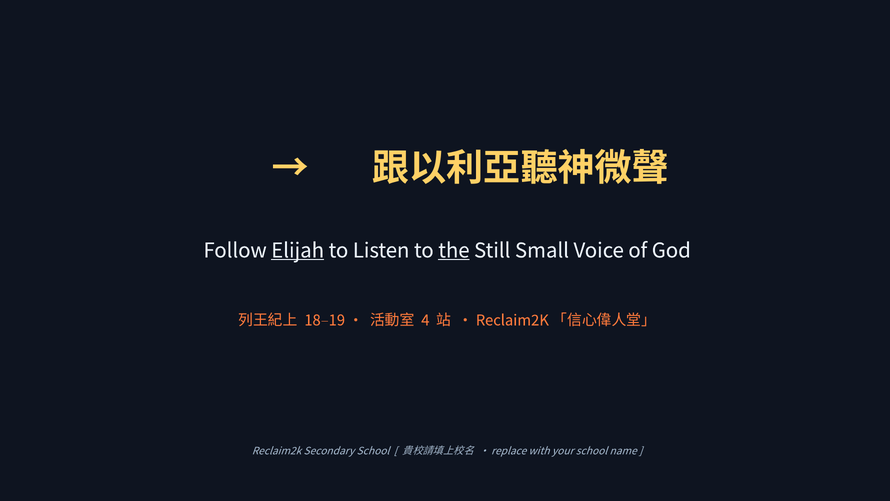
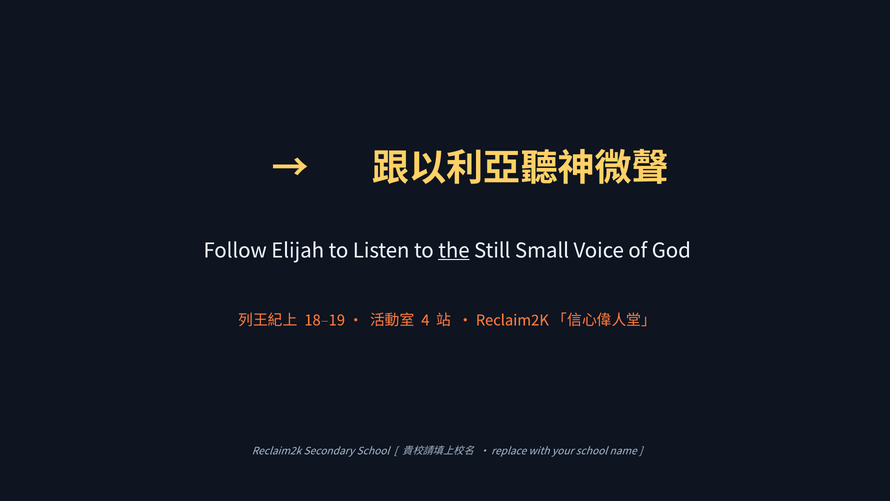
Elijah underline: present -> none
